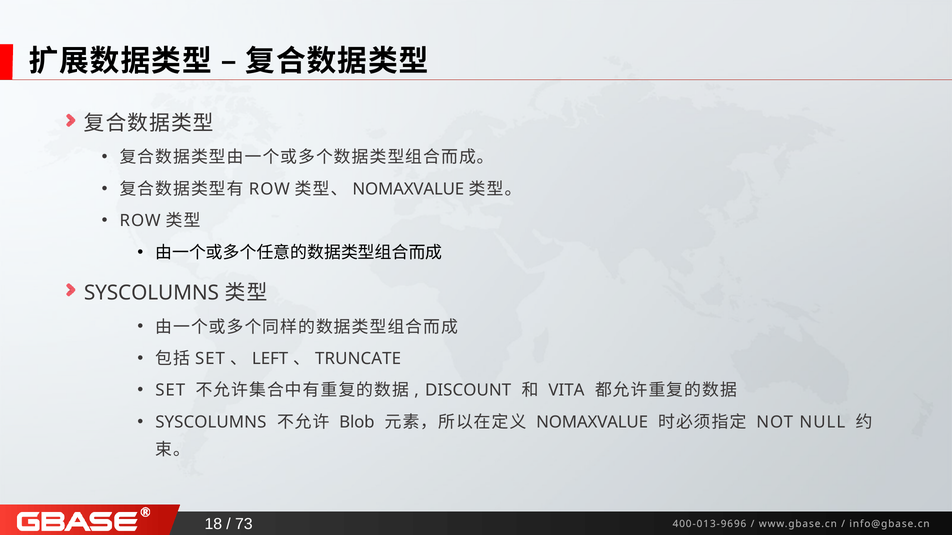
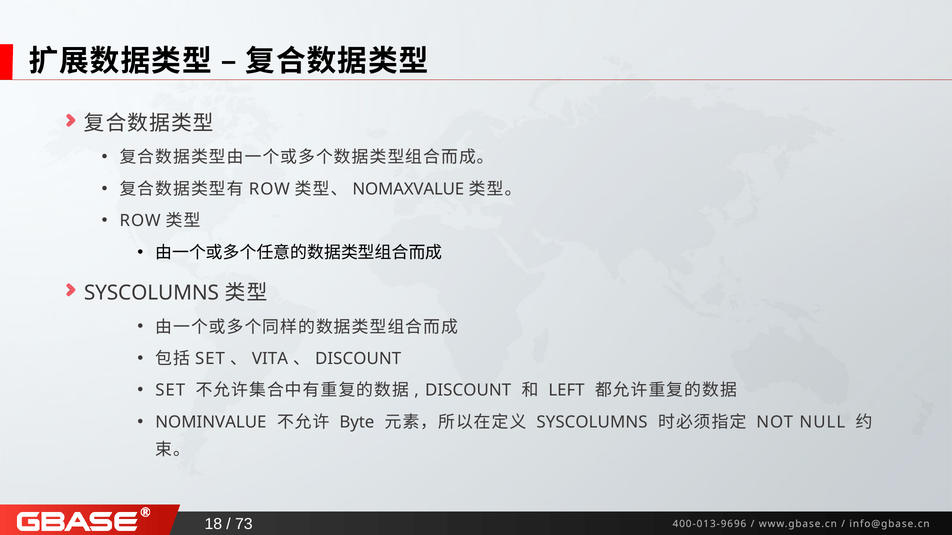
LEFT: LEFT -> VITA
TRUNCATE at (358, 359): TRUNCATE -> DISCOUNT
VITA: VITA -> LEFT
SYSCOLUMNS at (211, 423): SYSCOLUMNS -> NOMINVALUE
Blob: Blob -> Byte
NOMAXVALUE at (592, 423): NOMAXVALUE -> SYSCOLUMNS
